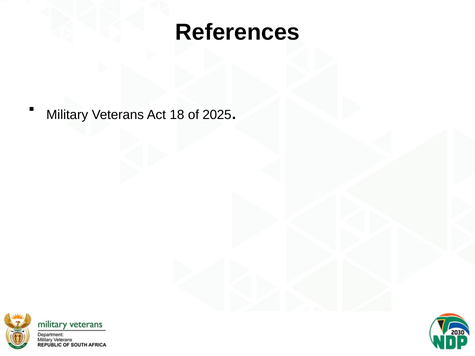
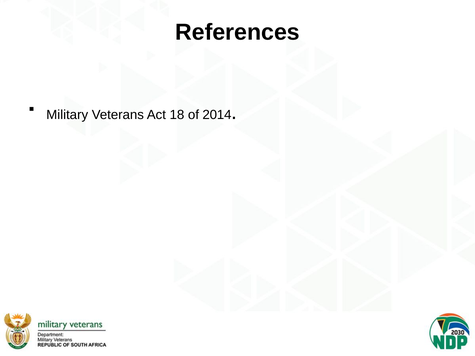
2025: 2025 -> 2014
